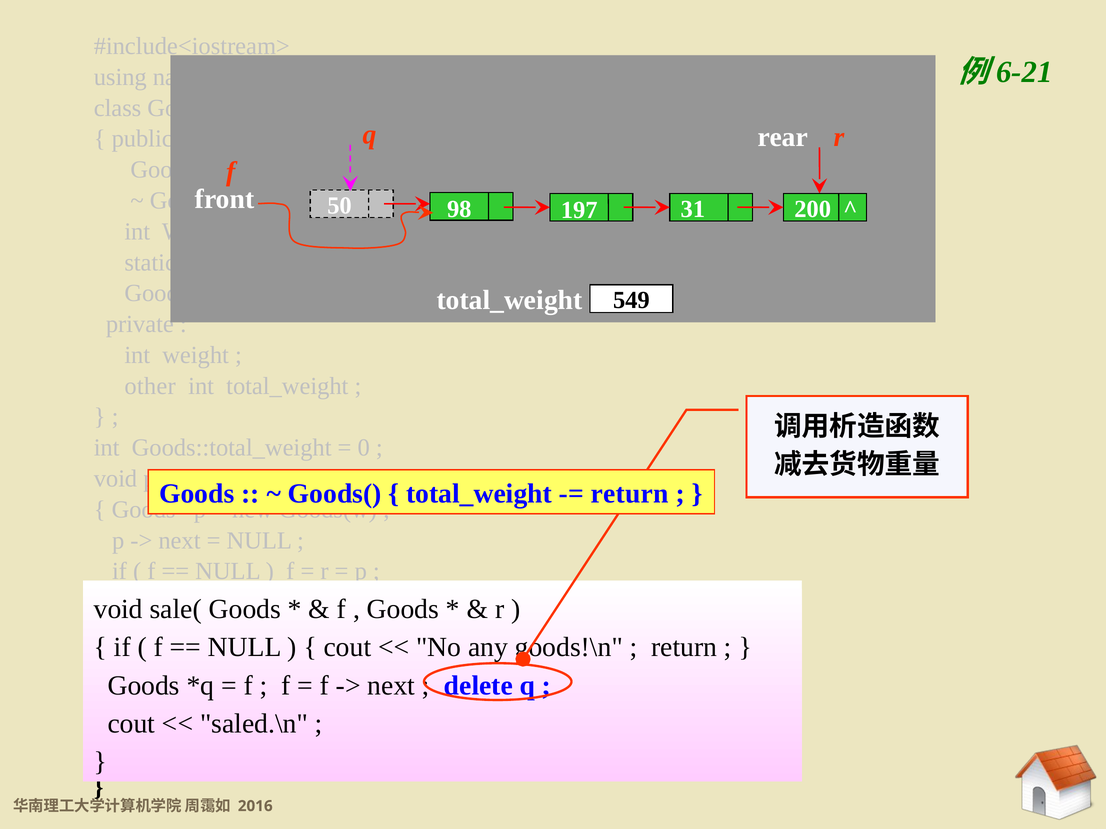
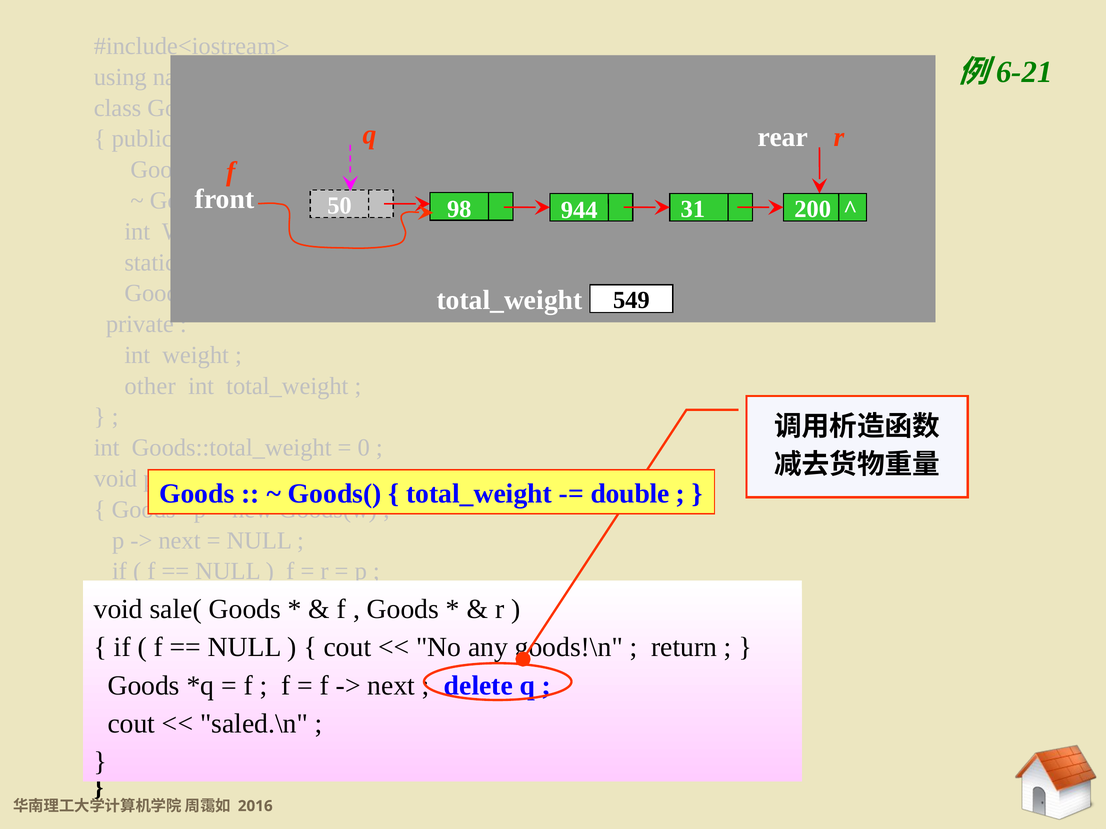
197: 197 -> 944
return at (630, 494): return -> double
